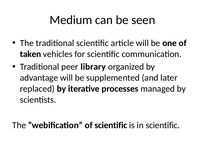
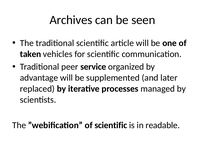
Medium: Medium -> Archives
library: library -> service
in scientific: scientific -> readable
